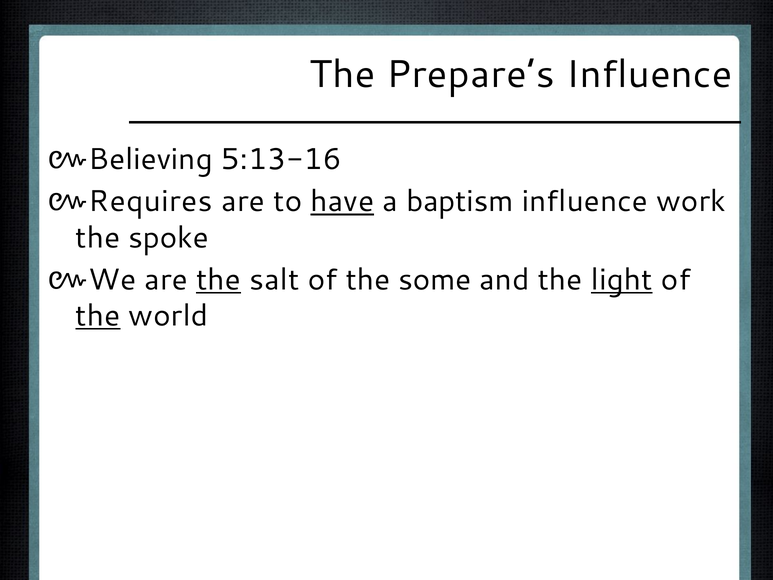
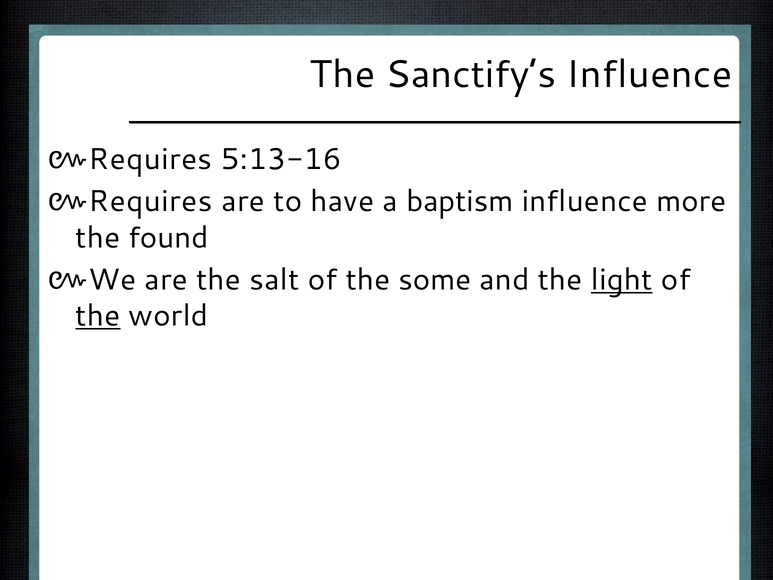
Prepare’s: Prepare’s -> Sanctify’s
Believing at (151, 159): Believing -> Requires
have underline: present -> none
work: work -> more
spoke: spoke -> found
the at (219, 280) underline: present -> none
